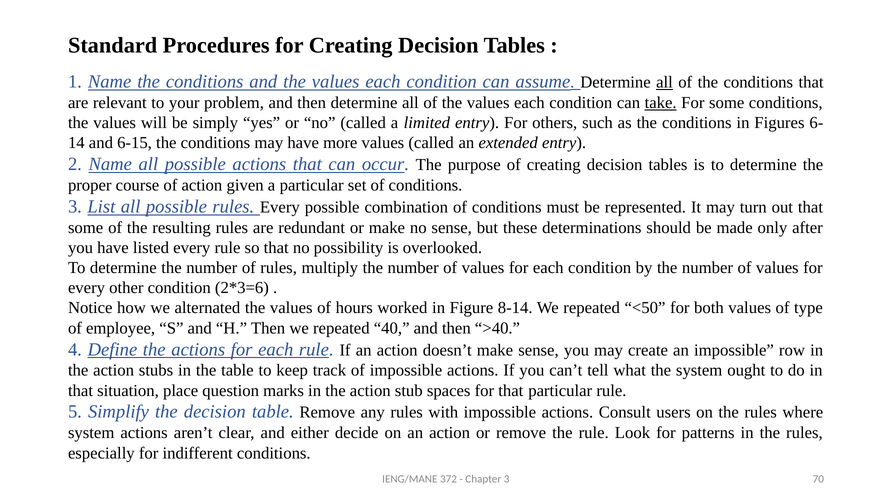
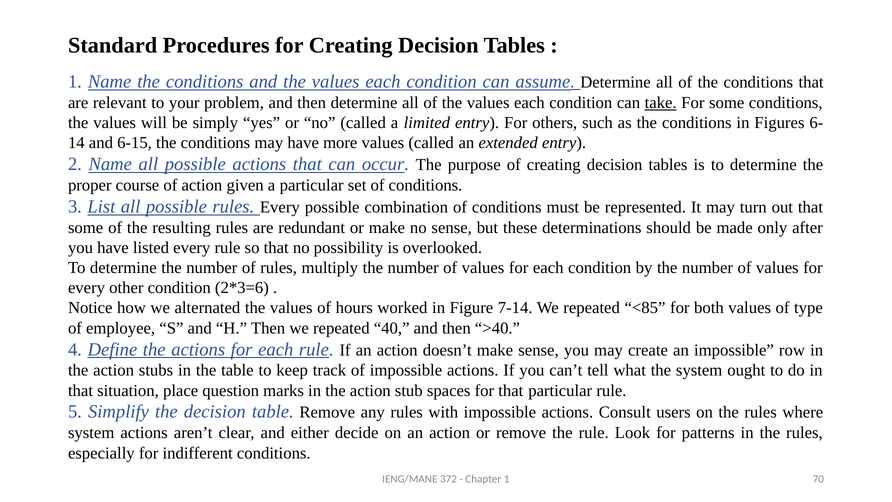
all at (665, 82) underline: present -> none
8-14: 8-14 -> 7-14
<50: <50 -> <85
Chapter 3: 3 -> 1
